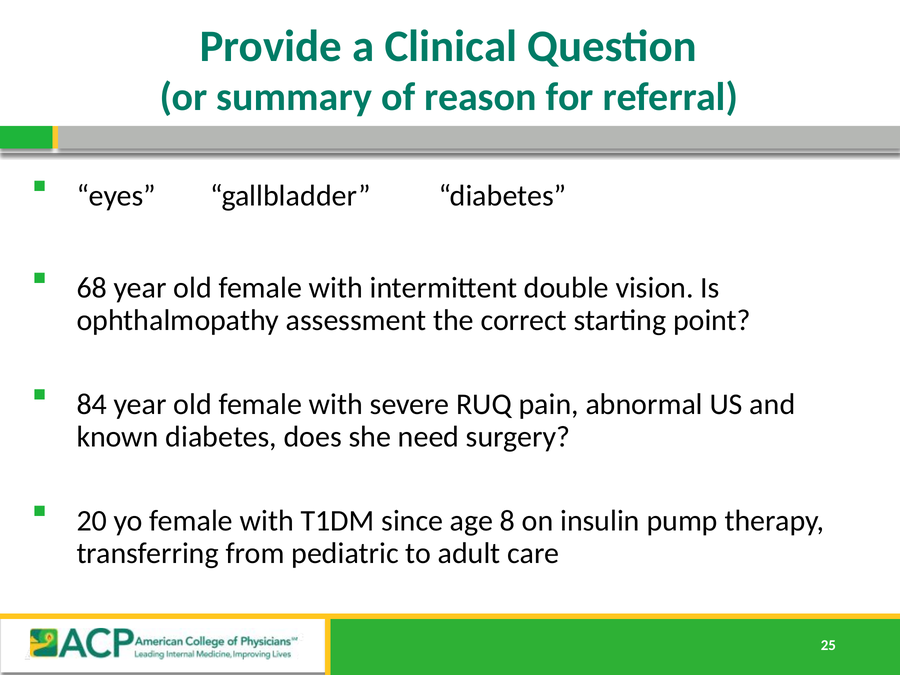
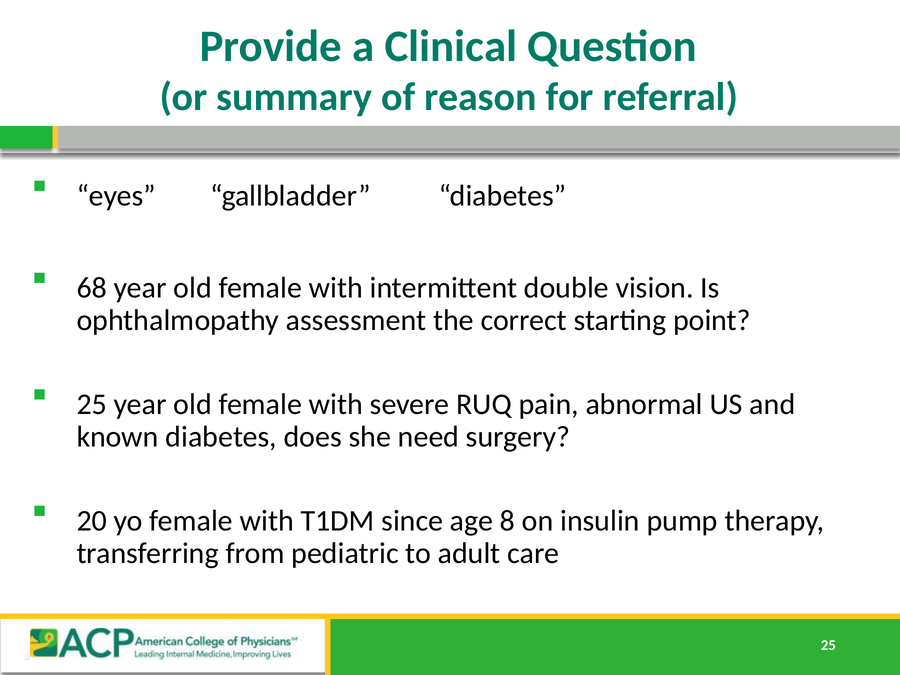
84 at (92, 404): 84 -> 25
